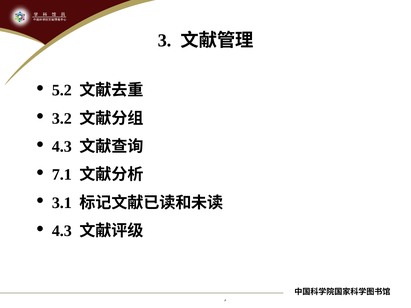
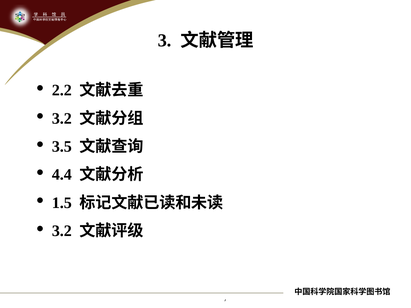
5.2: 5.2 -> 2.2
4.3 at (62, 147): 4.3 -> 3.5
7.1: 7.1 -> 4.4
3.1: 3.1 -> 1.5
4.3 at (62, 231): 4.3 -> 3.2
